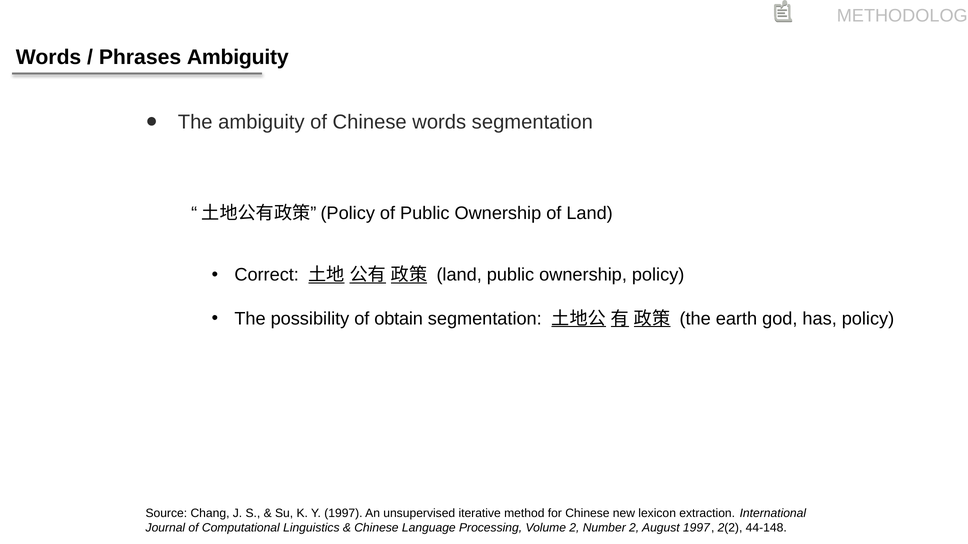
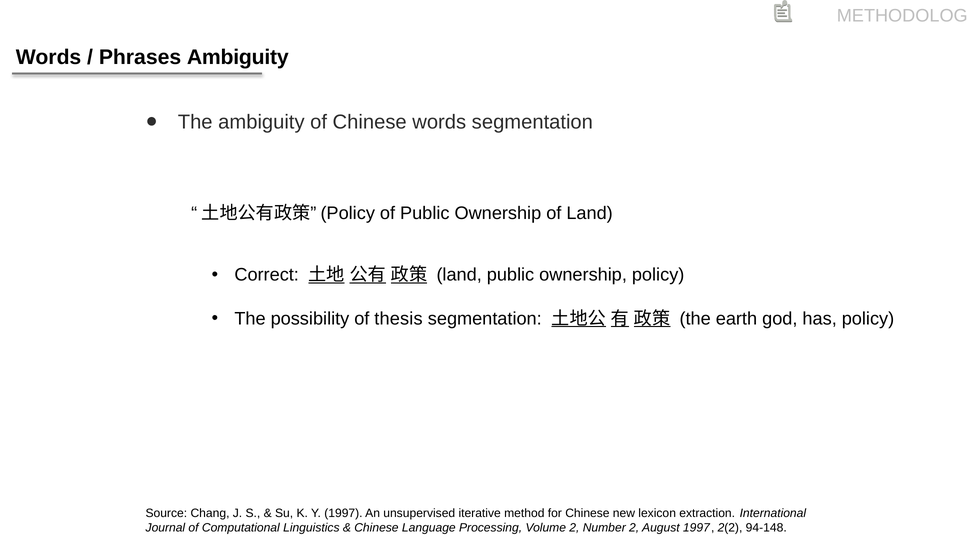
obtain: obtain -> thesis
44-148: 44-148 -> 94-148
